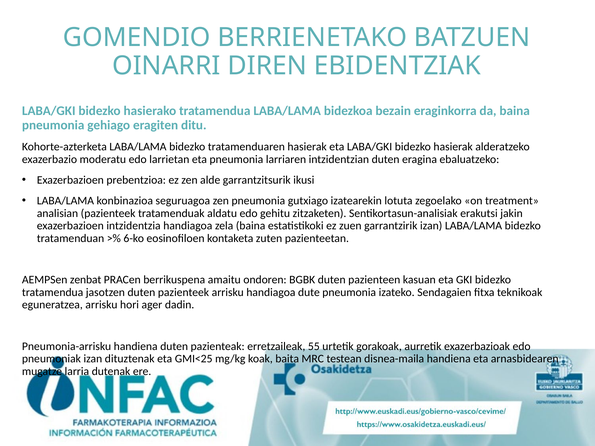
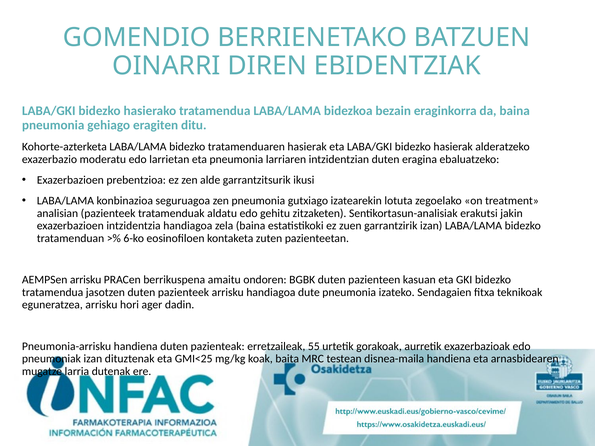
AEMPSen zenbat: zenbat -> arrisku
